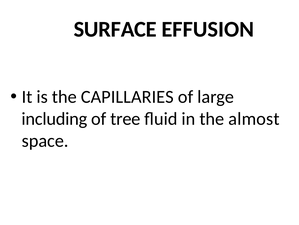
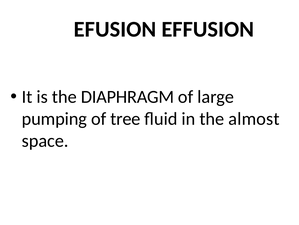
SURFACE: SURFACE -> EFUSION
CAPILLARIES: CAPILLARIES -> DIAPHRAGM
including: including -> pumping
